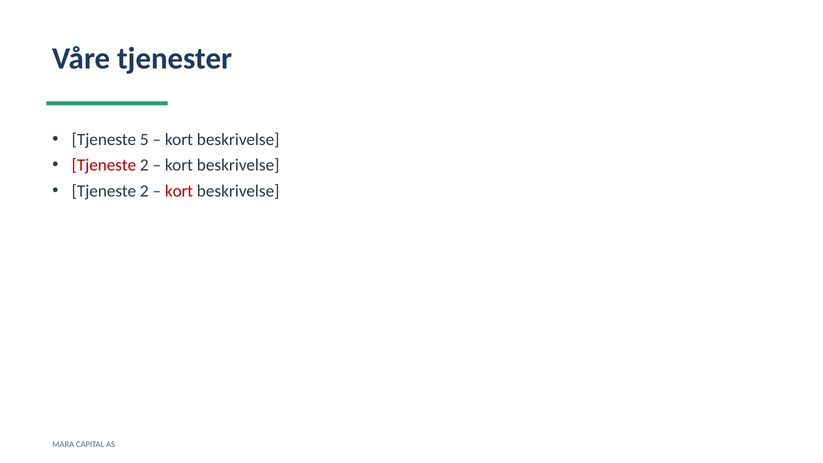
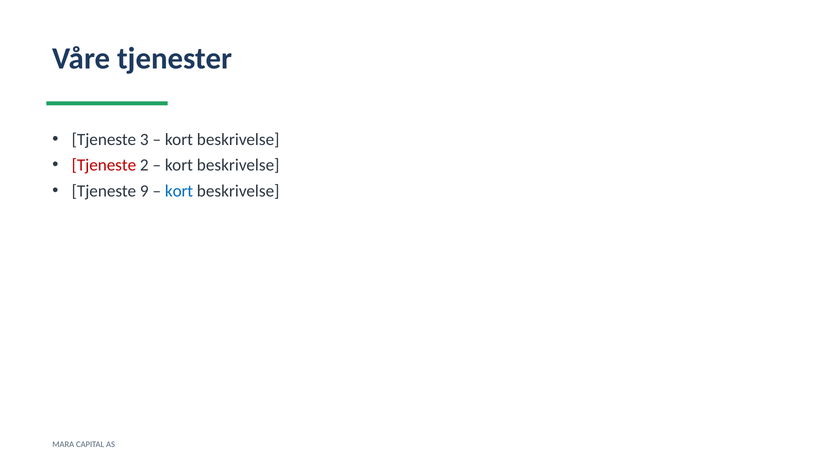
5: 5 -> 3
2 at (144, 191): 2 -> 9
kort at (179, 191) colour: red -> blue
